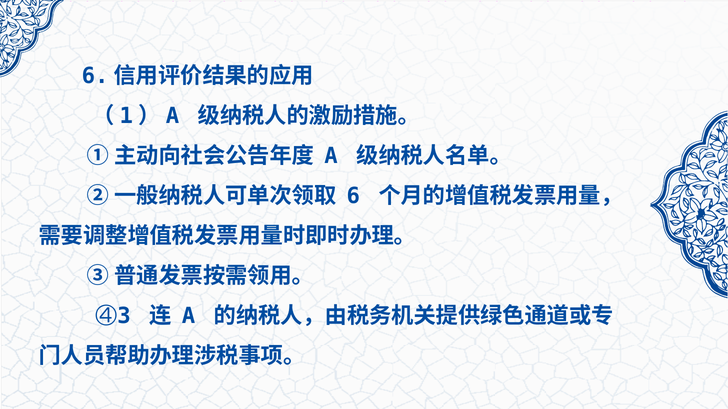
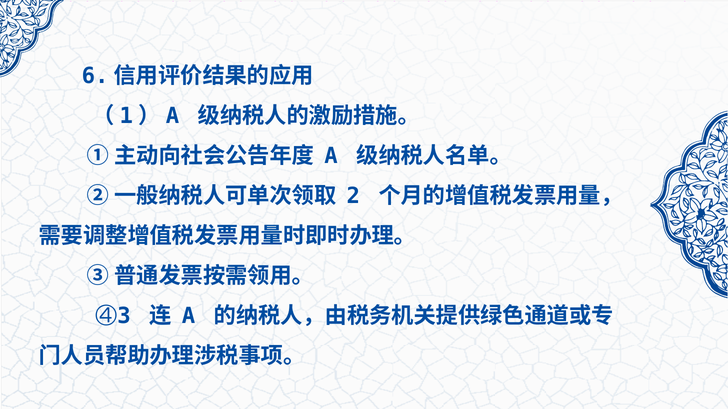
6: 6 -> 2
